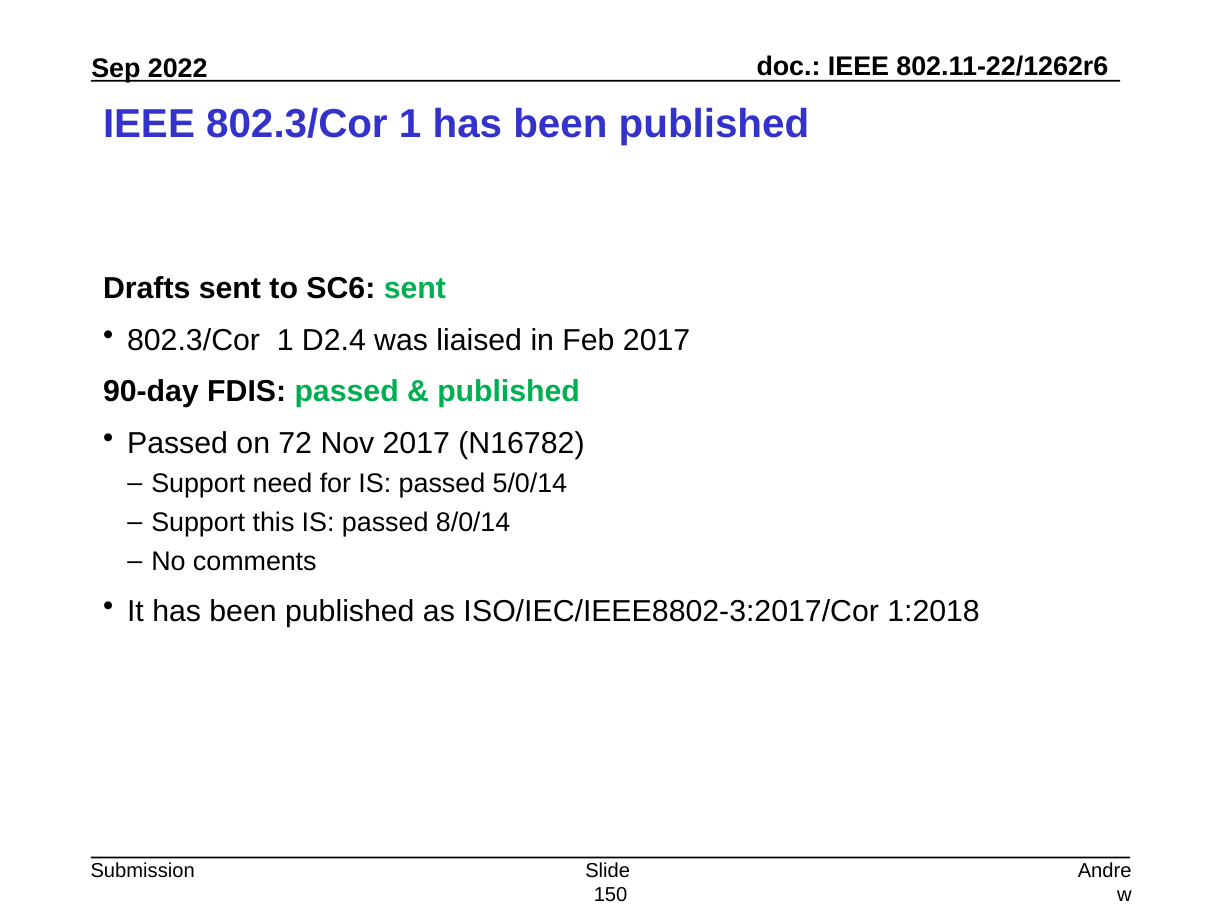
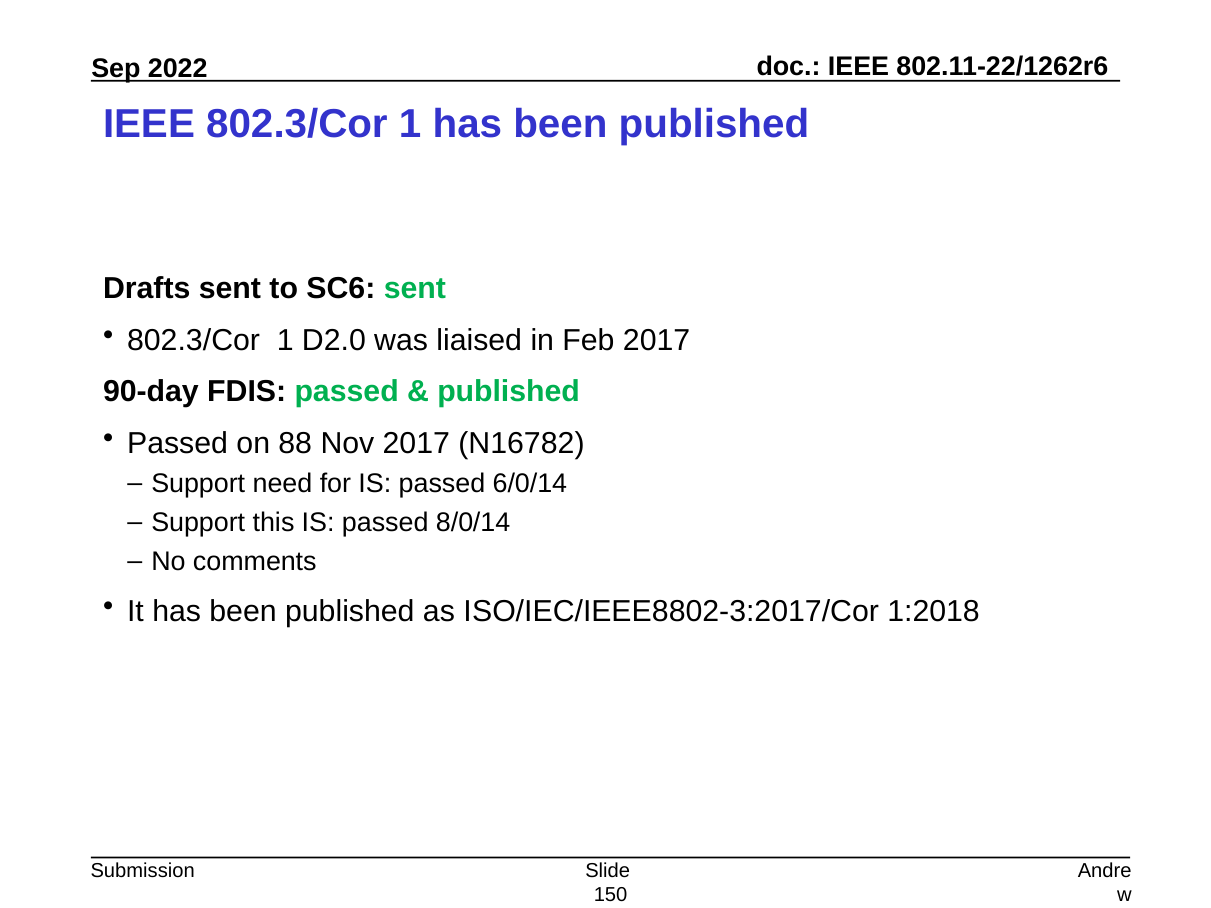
D2.4: D2.4 -> D2.0
72: 72 -> 88
5/0/14: 5/0/14 -> 6/0/14
